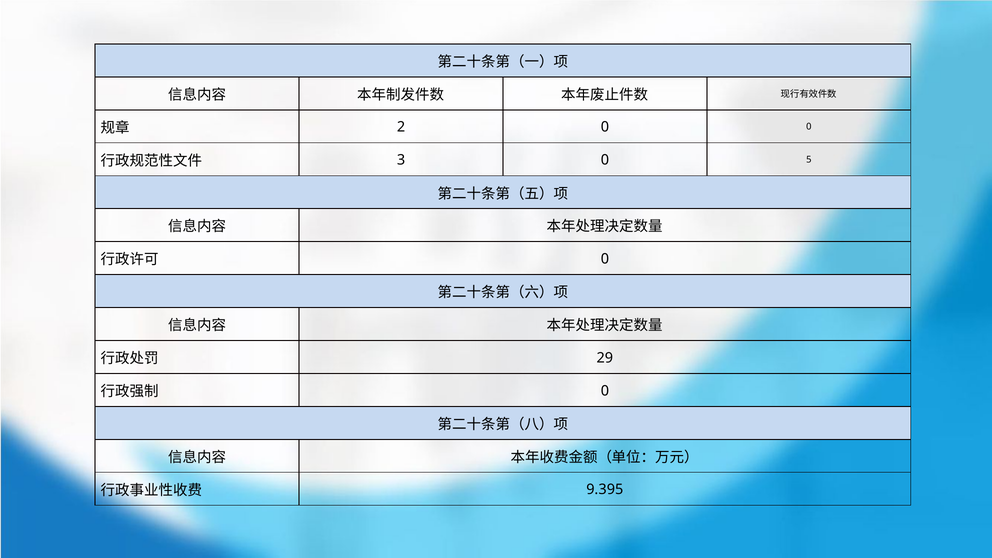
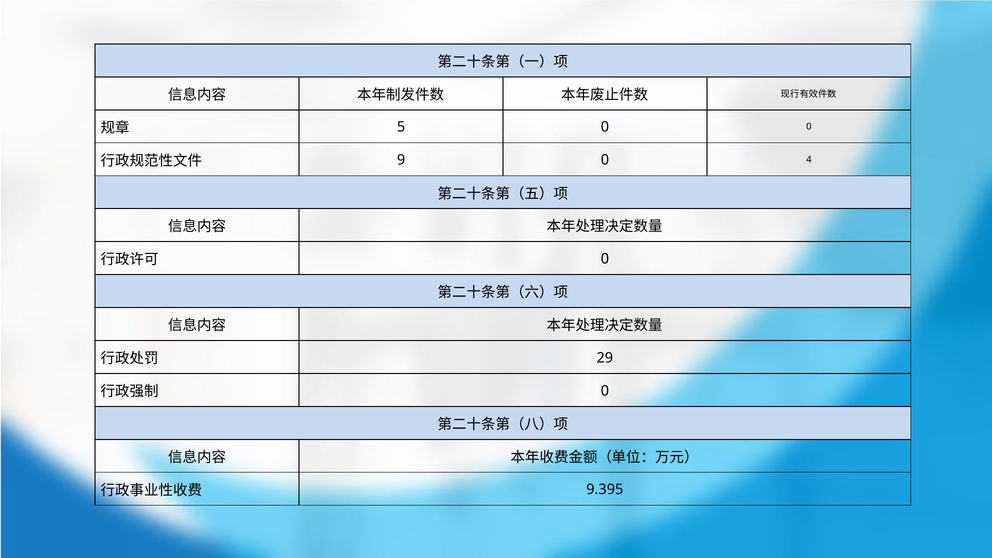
2: 2 -> 5
3: 3 -> 9
5: 5 -> 4
